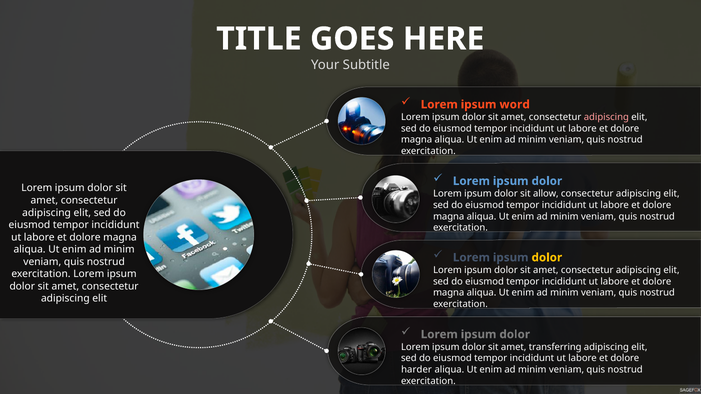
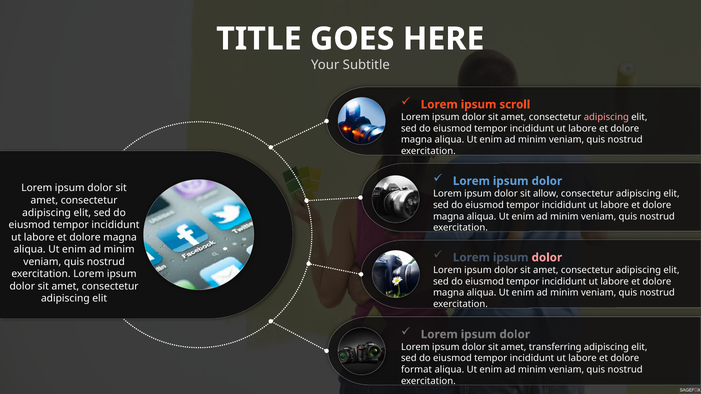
word: word -> scroll
dolor at (547, 258) colour: yellow -> pink
harder: harder -> format
